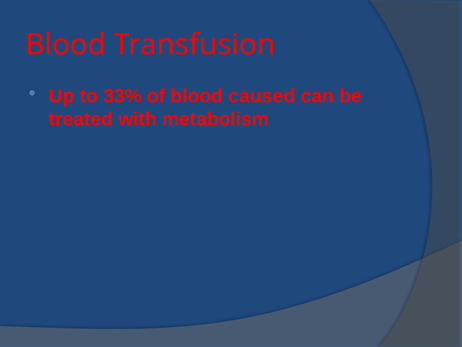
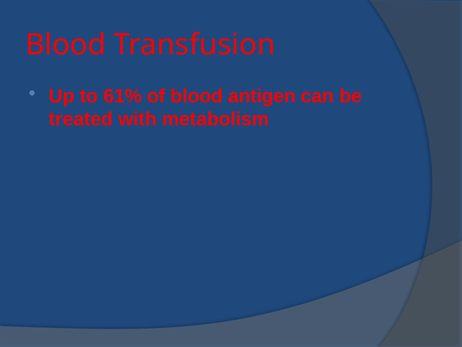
33%: 33% -> 61%
caused: caused -> antigen
